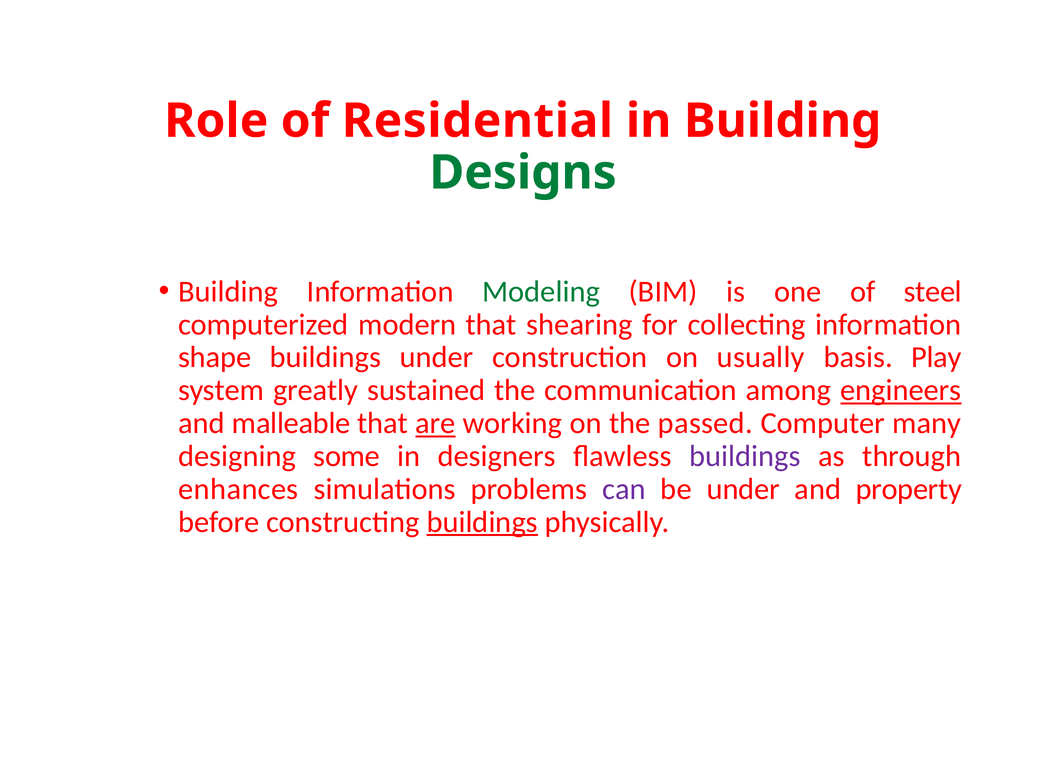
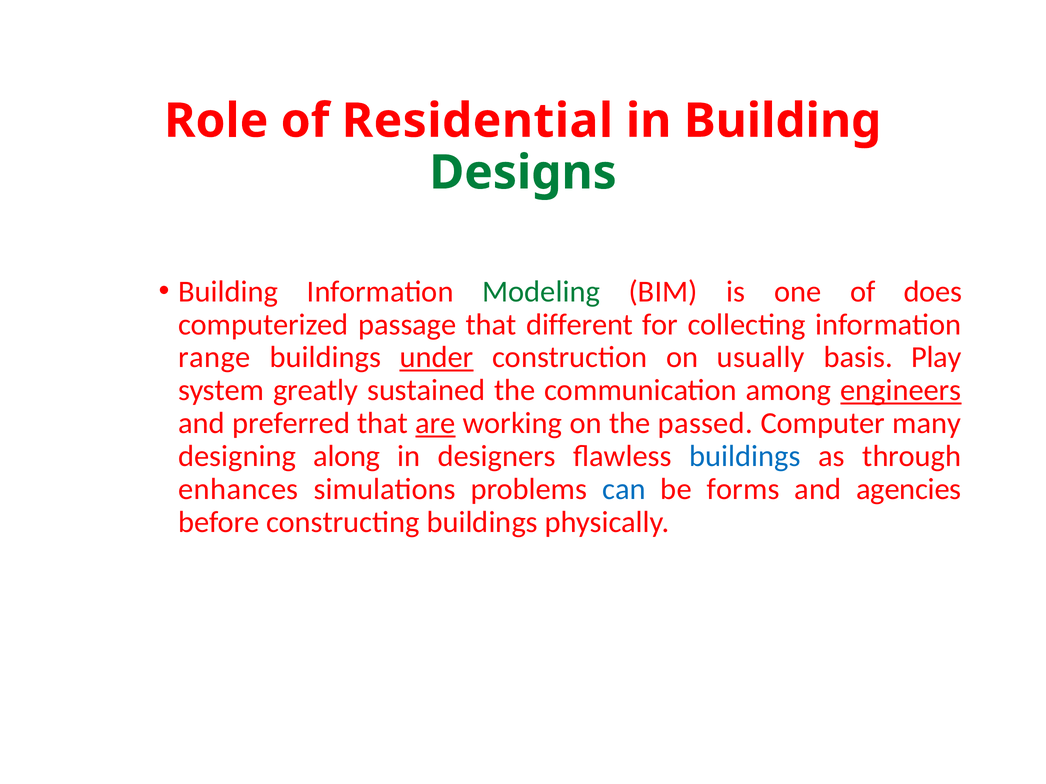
steel: steel -> does
modern: modern -> passage
shearing: shearing -> different
shape: shape -> range
under at (437, 358) underline: none -> present
malleable: malleable -> preferred
some: some -> along
buildings at (745, 456) colour: purple -> blue
can colour: purple -> blue
be under: under -> forms
property: property -> agencies
buildings at (482, 522) underline: present -> none
